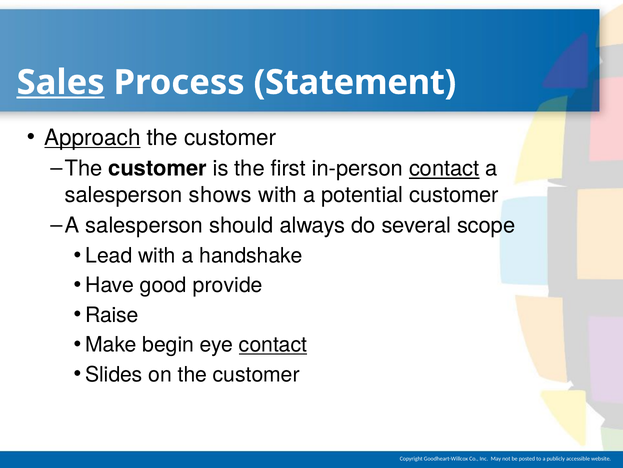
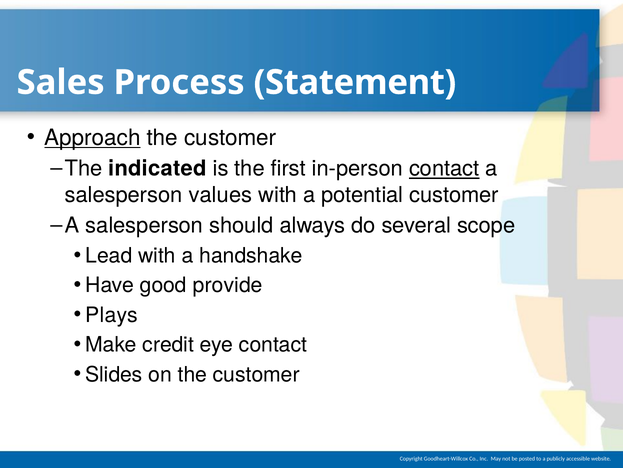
Sales underline: present -> none
customer at (158, 168): customer -> indicated
shows: shows -> values
Raise: Raise -> Plays
begin: begin -> credit
contact at (273, 344) underline: present -> none
